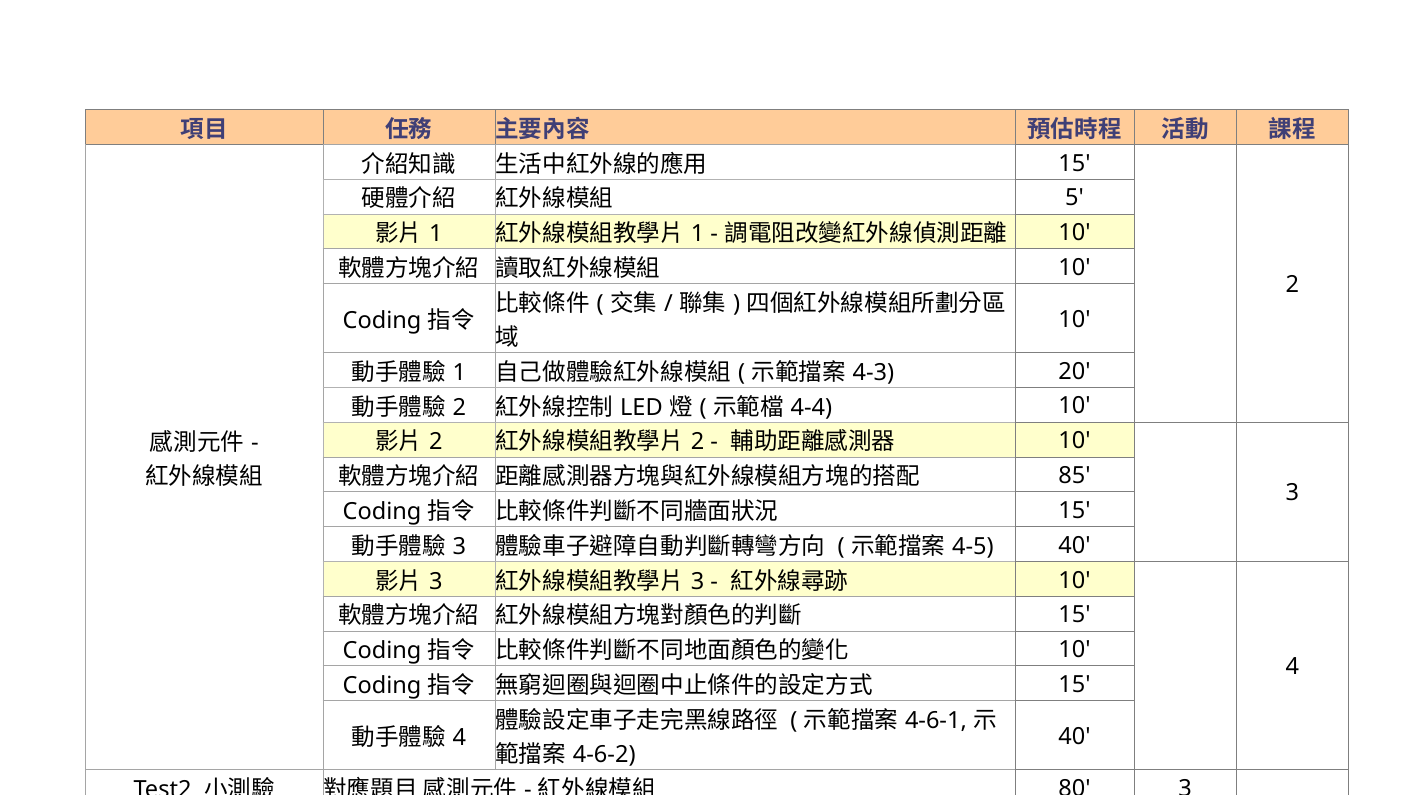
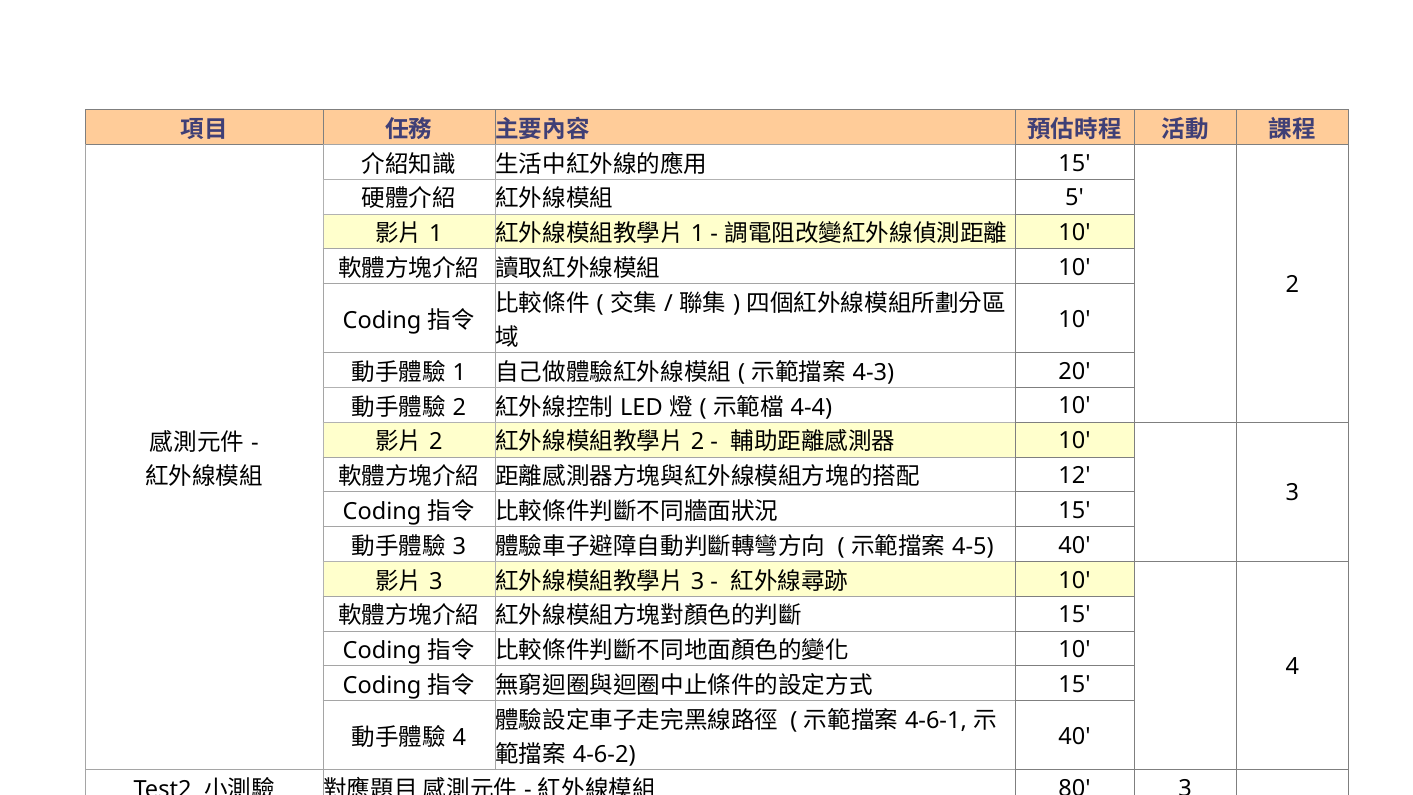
85: 85 -> 12
